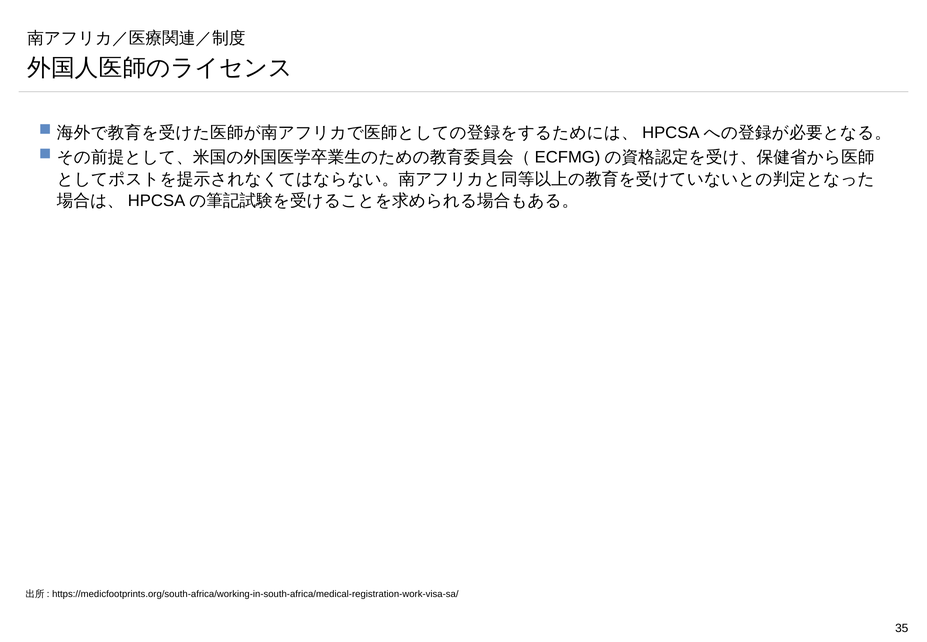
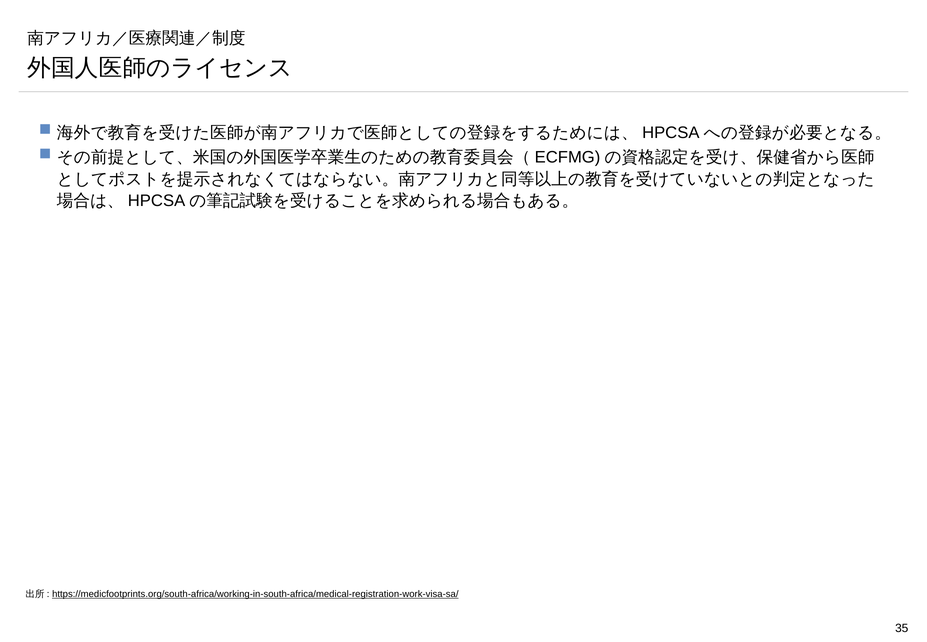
https://medicfootprints.org/south-africa/working-in-south-africa/medical-registration-work-visa-sa/ underline: none -> present
